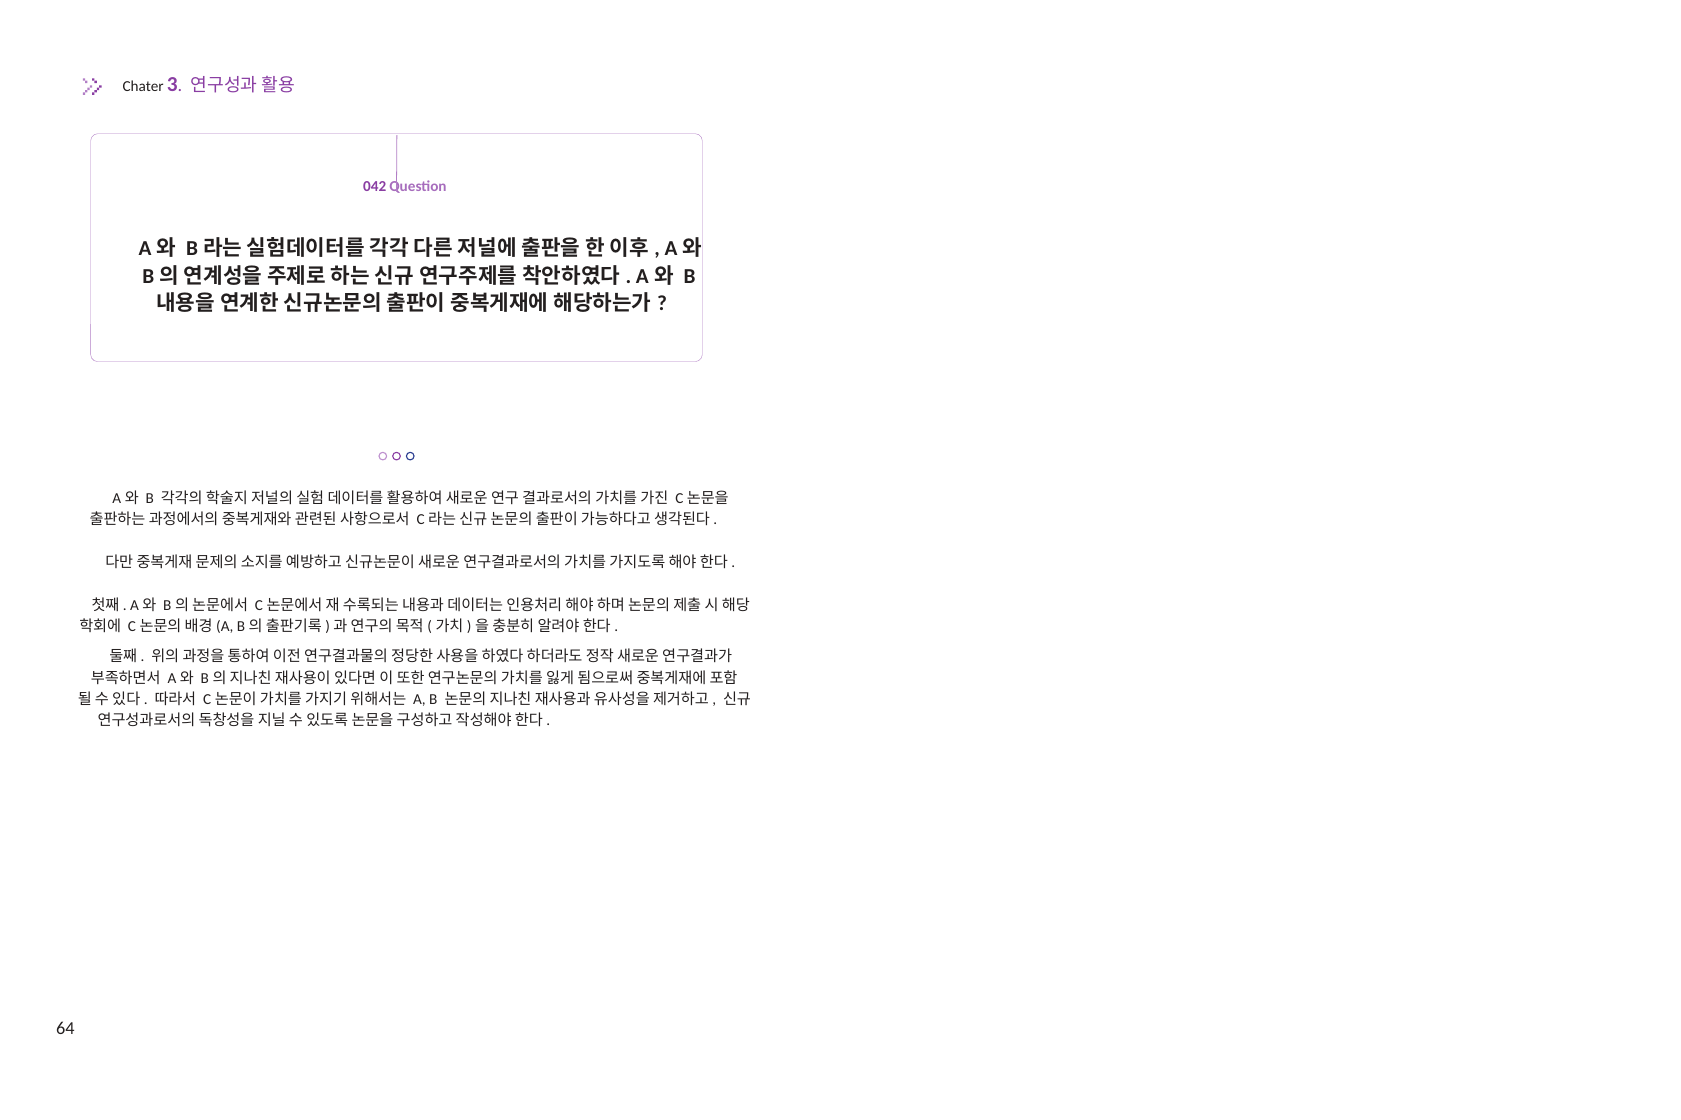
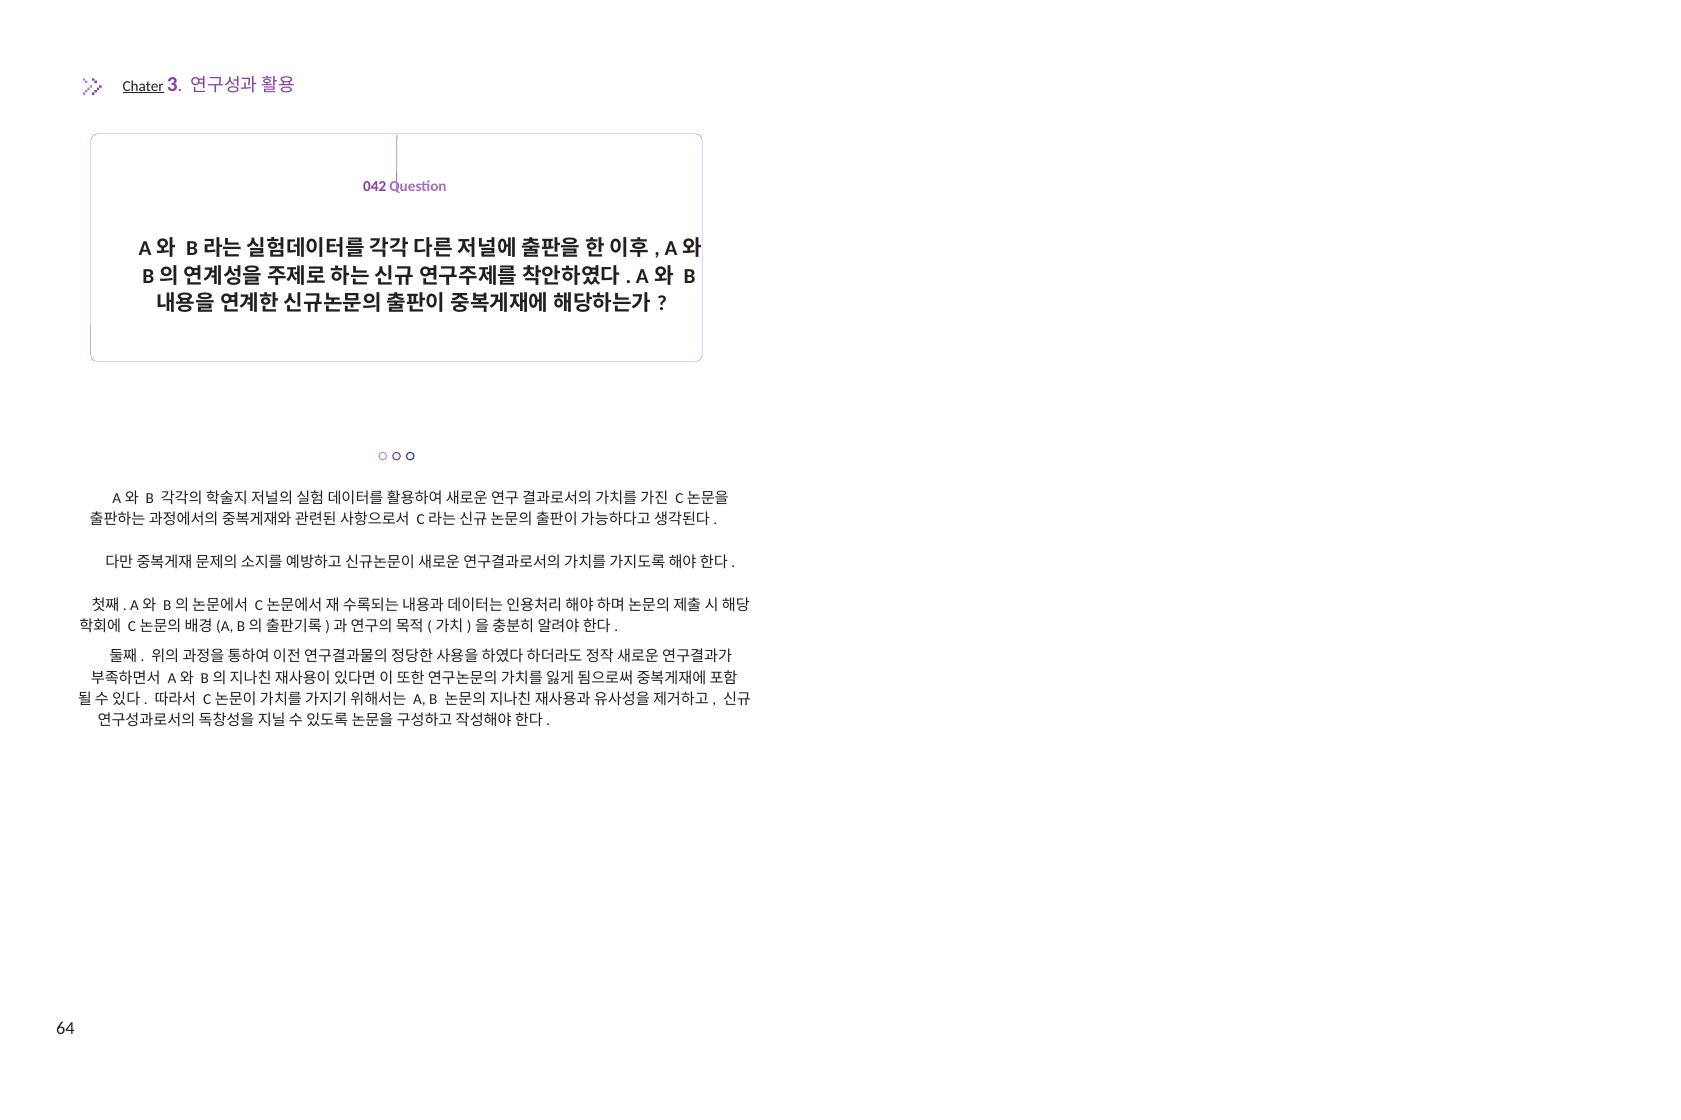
Chater underline: none -> present
